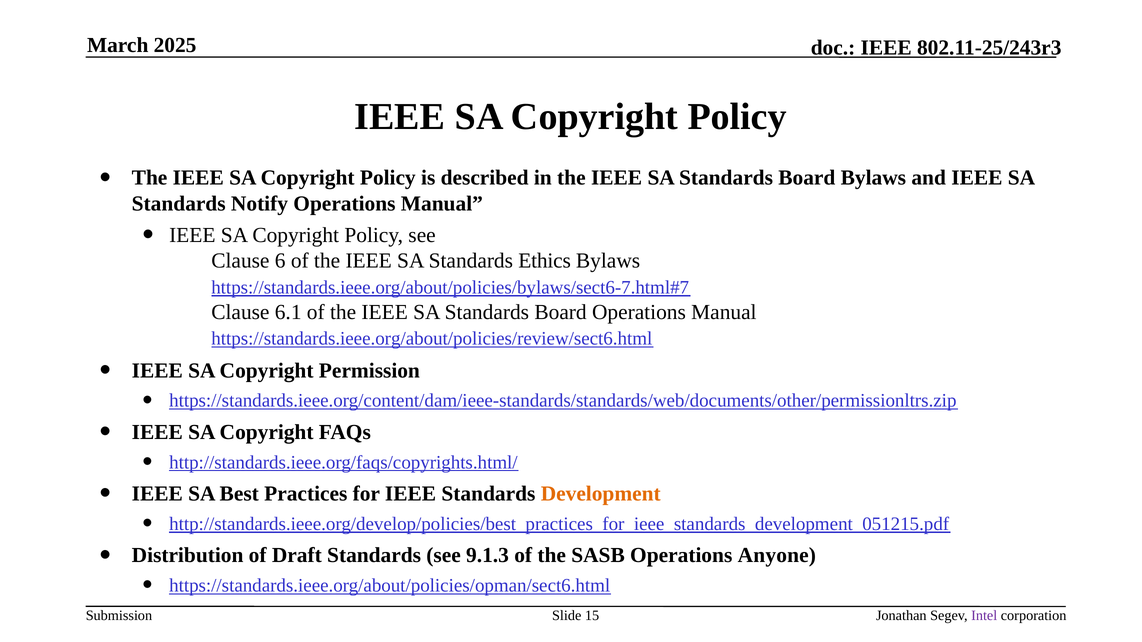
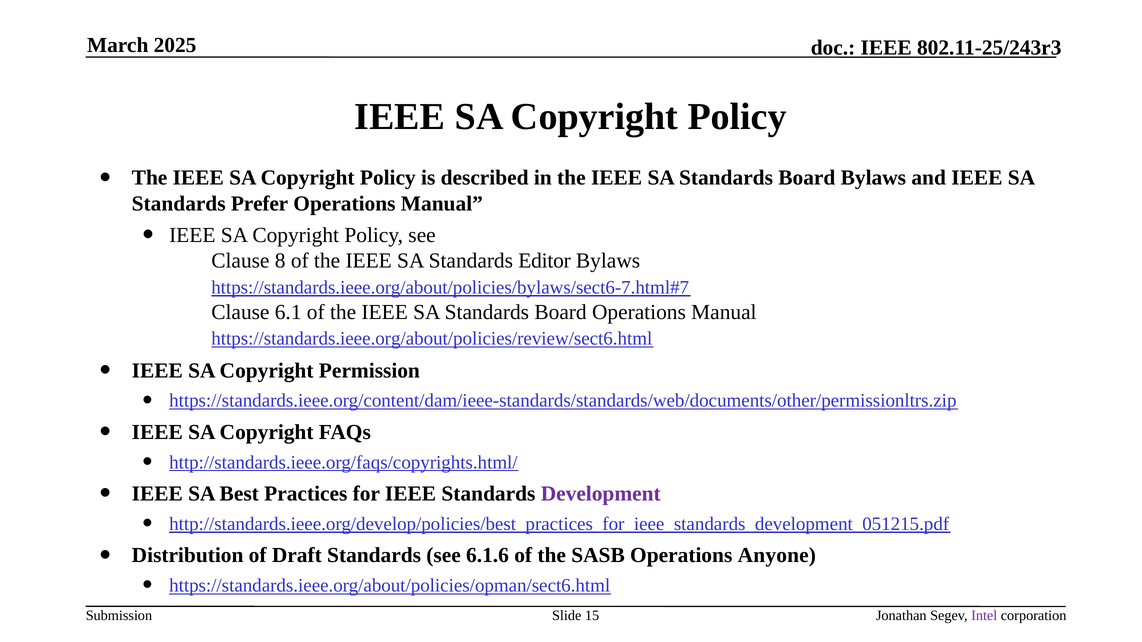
Notify: Notify -> Prefer
6: 6 -> 8
Ethics: Ethics -> Editor
Development colour: orange -> purple
9.1.3: 9.1.3 -> 6.1.6
